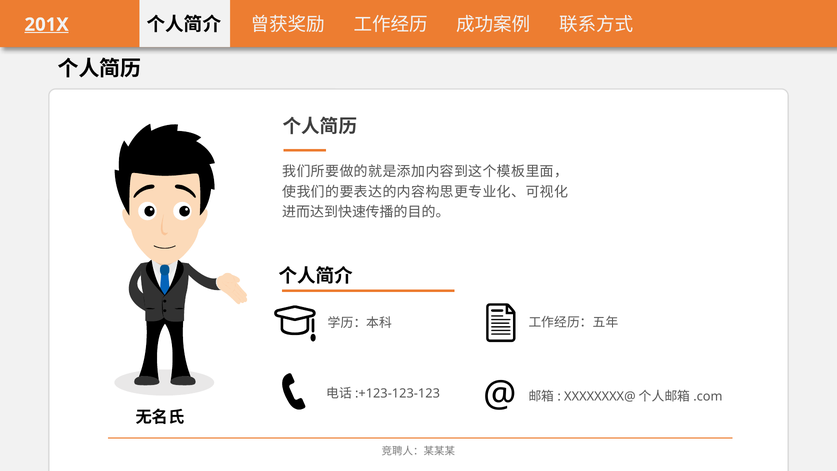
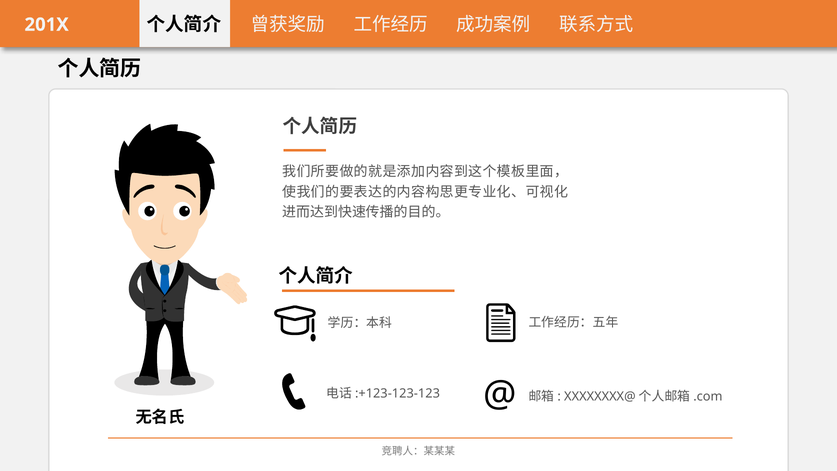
201X underline: present -> none
